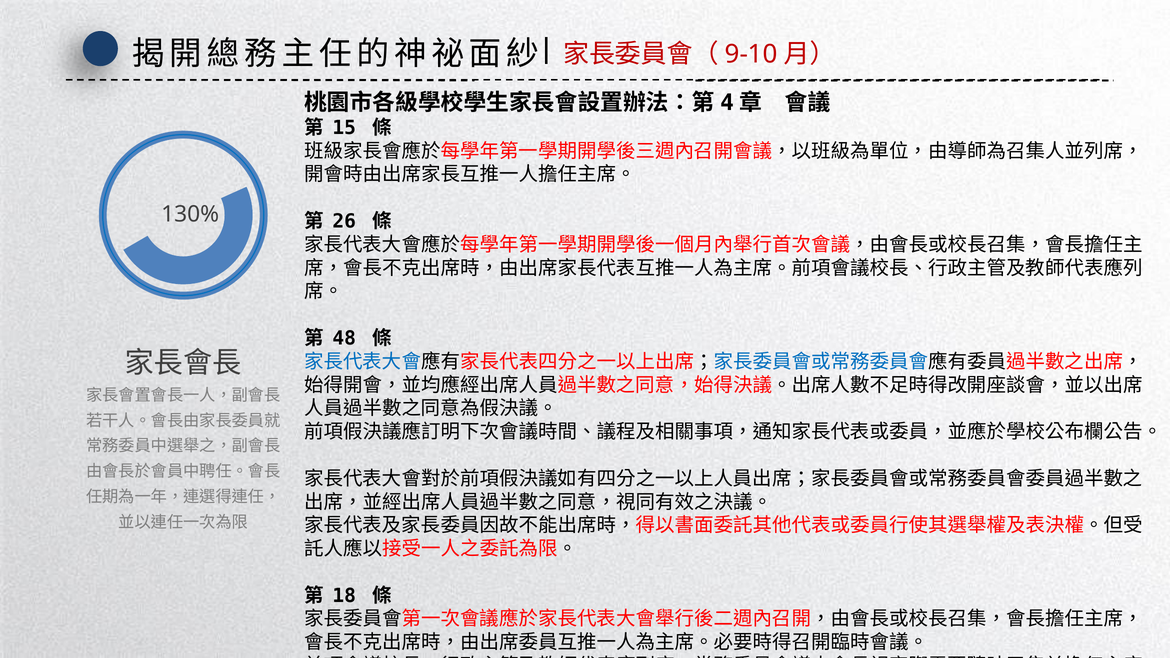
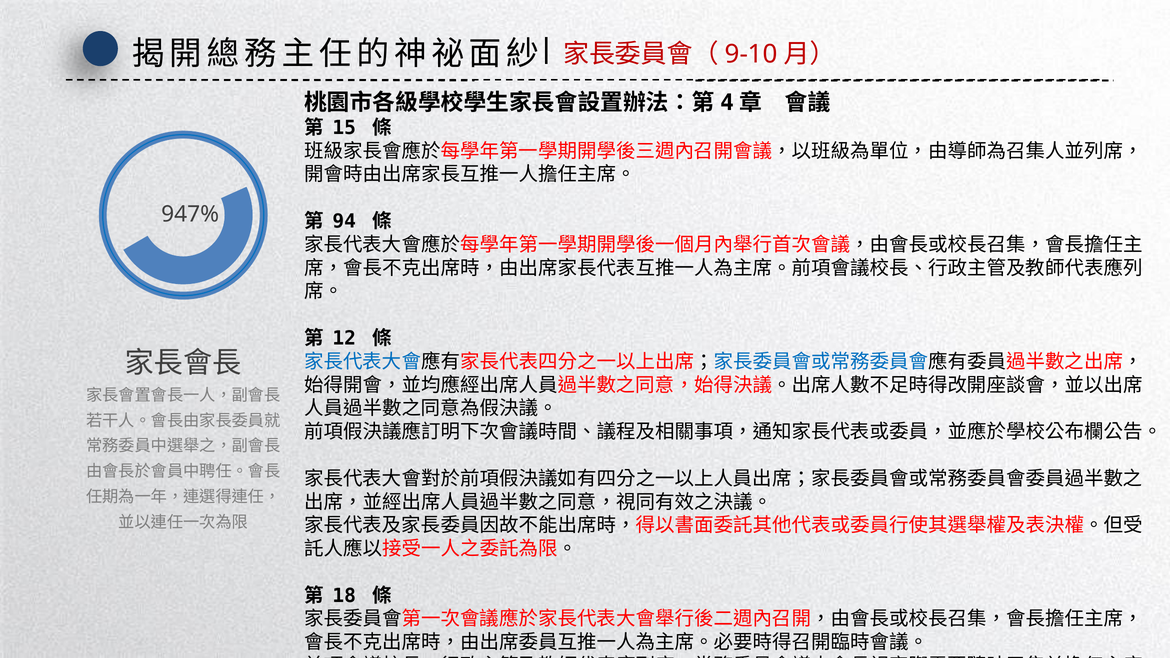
130%: 130% -> 947%
26: 26 -> 94
48: 48 -> 12
